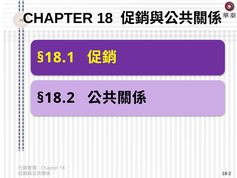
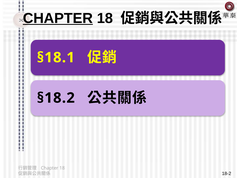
CHAPTER at (58, 18) underline: none -> present
